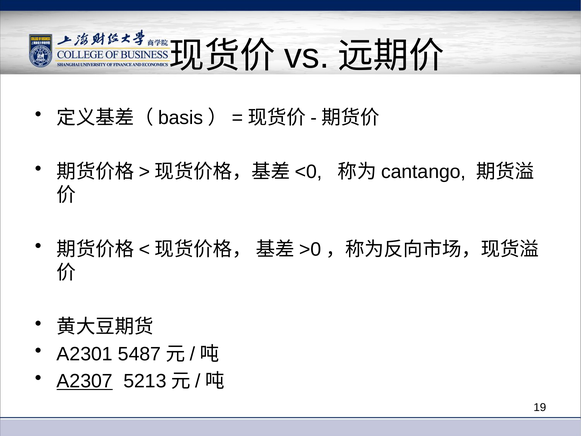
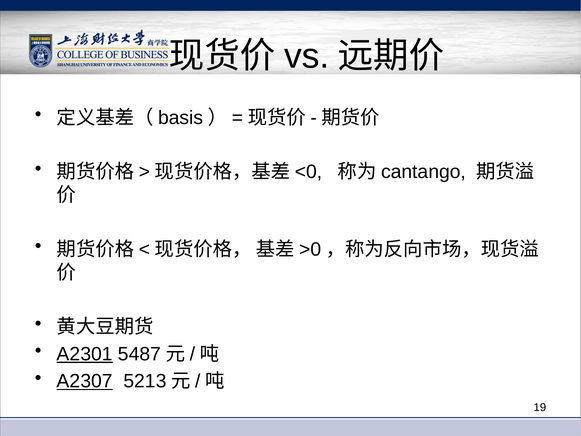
A2301 underline: none -> present
